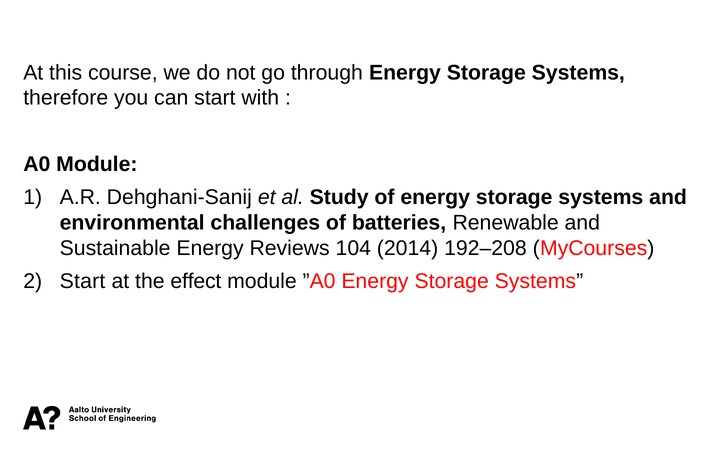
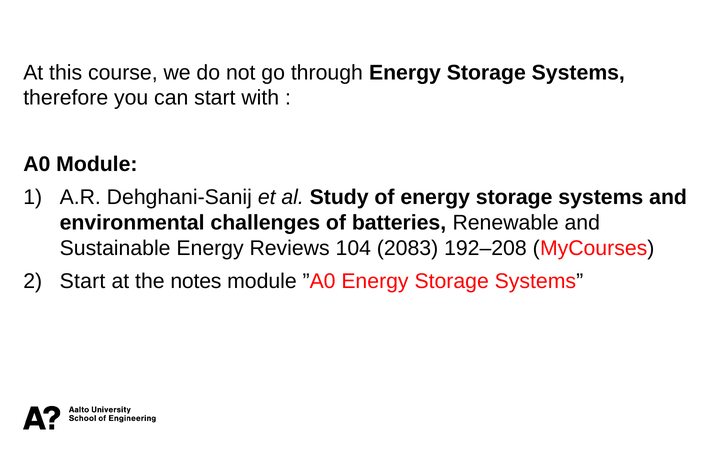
2014: 2014 -> 2083
effect: effect -> notes
